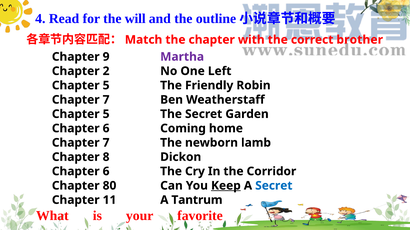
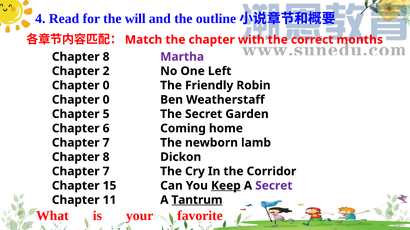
brother: brother -> months
9 at (106, 57): 9 -> 8
5 at (106, 86): 5 -> 0
7 at (106, 100): 7 -> 0
6 at (106, 172): 6 -> 7
80: 80 -> 15
Secret at (274, 186) colour: blue -> purple
Tantrum underline: none -> present
